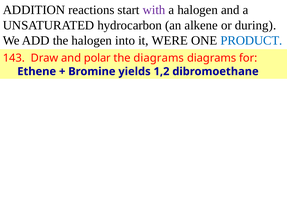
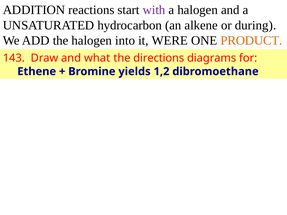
PRODUCT colour: blue -> orange
polar: polar -> what
the diagrams: diagrams -> directions
